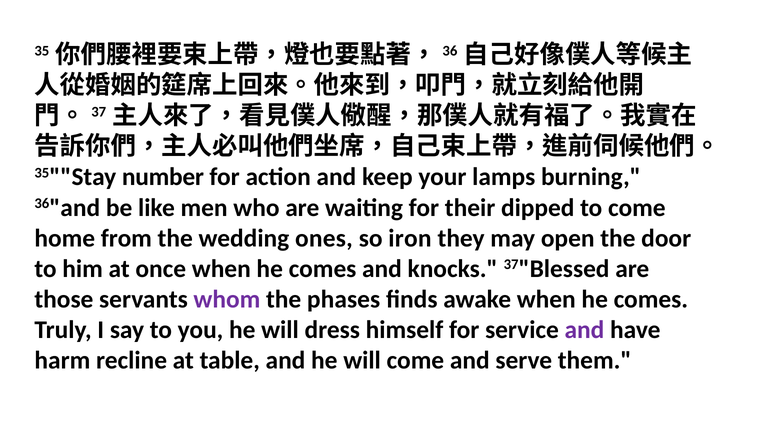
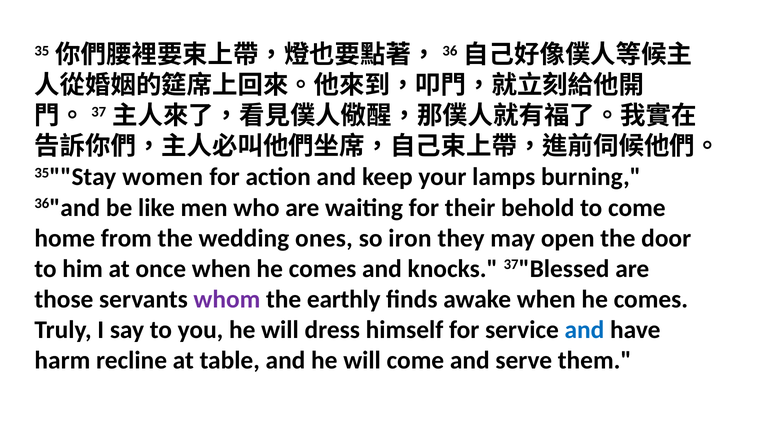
number: number -> women
dipped: dipped -> behold
phases: phases -> earthly
and at (584, 329) colour: purple -> blue
